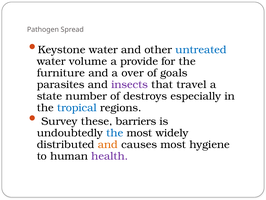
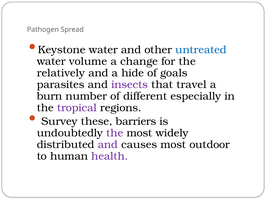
provide: provide -> change
furniture: furniture -> relatively
over: over -> hide
state: state -> burn
destroys: destroys -> different
tropical colour: blue -> purple
the at (115, 133) colour: blue -> purple
and at (108, 144) colour: orange -> purple
hygiene: hygiene -> outdoor
